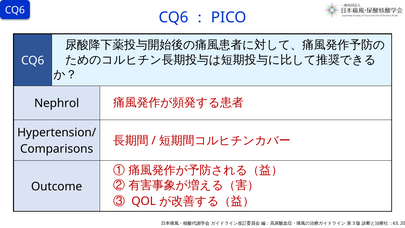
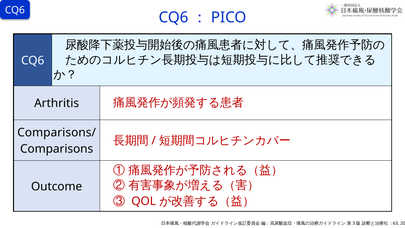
Nephrol: Nephrol -> Arthritis
Hypertension/: Hypertension/ -> Comparisons/
